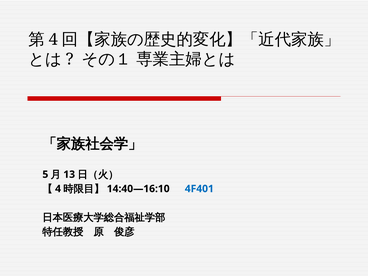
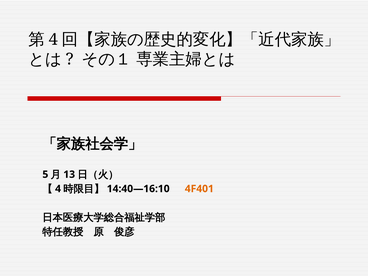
4F401 colour: blue -> orange
